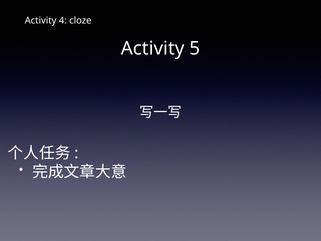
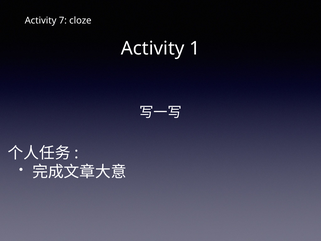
4: 4 -> 7
5: 5 -> 1
